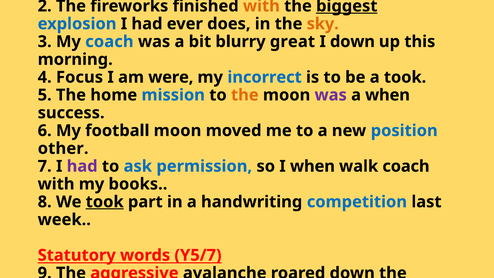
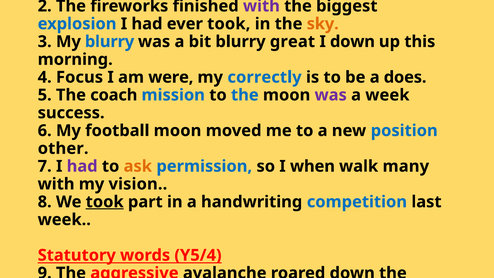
with at (261, 6) colour: orange -> purple
biggest underline: present -> none
ever does: does -> took
My coach: coach -> blurry
incorrect: incorrect -> correctly
a took: took -> does
home: home -> coach
the at (245, 95) colour: orange -> blue
a when: when -> week
ask colour: blue -> orange
walk coach: coach -> many
books: books -> vision
Y5/7: Y5/7 -> Y5/4
